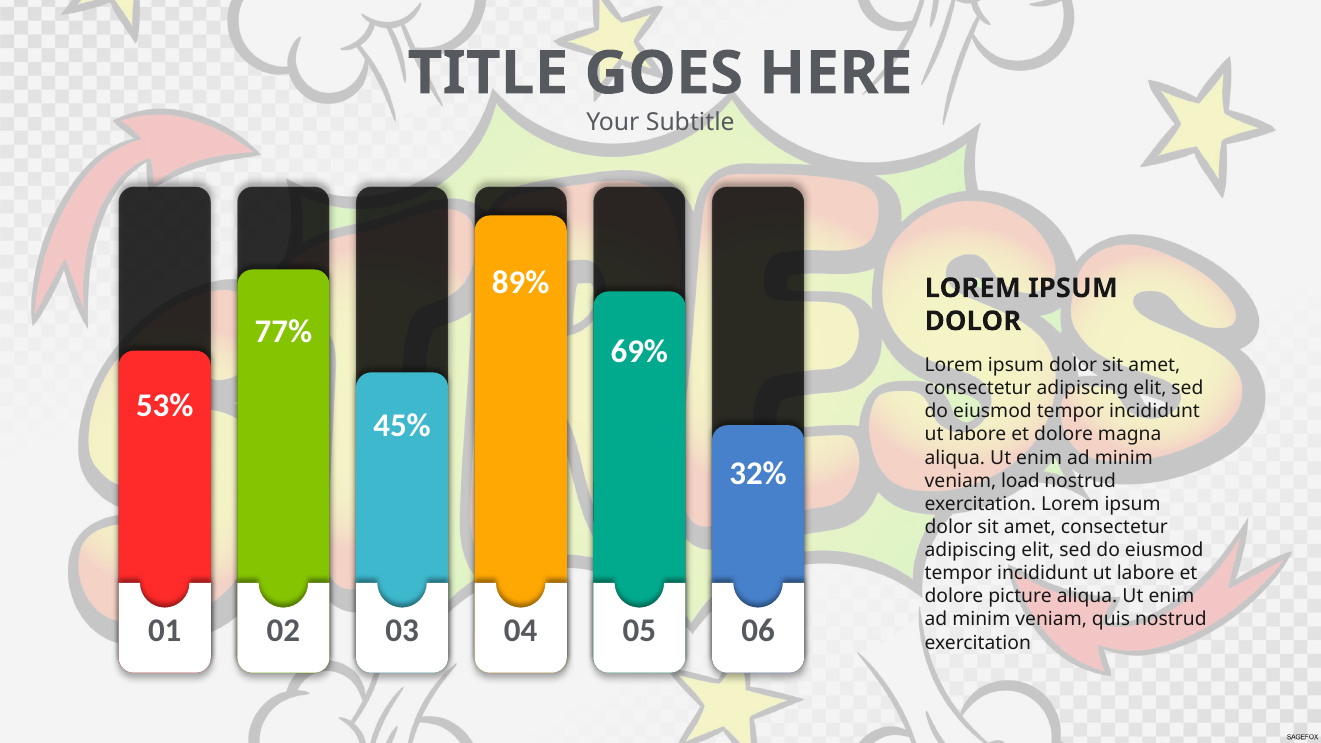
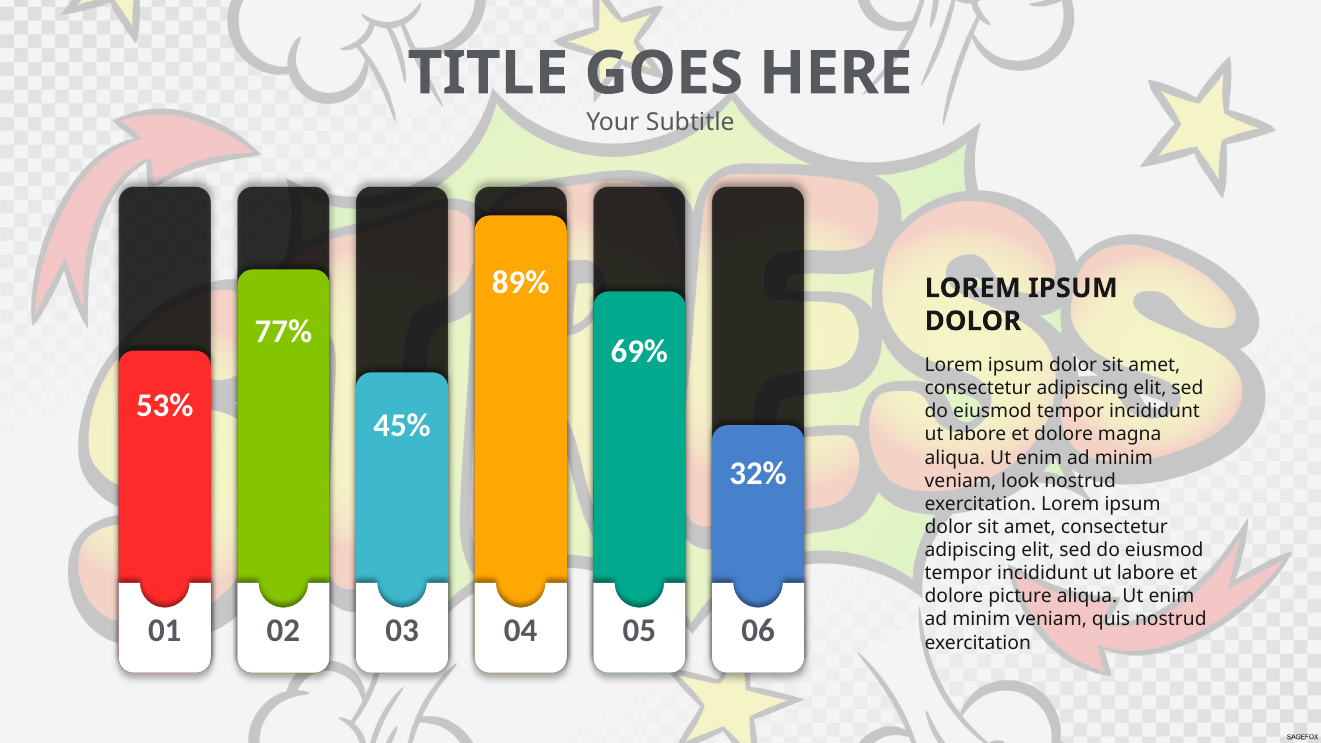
load: load -> look
